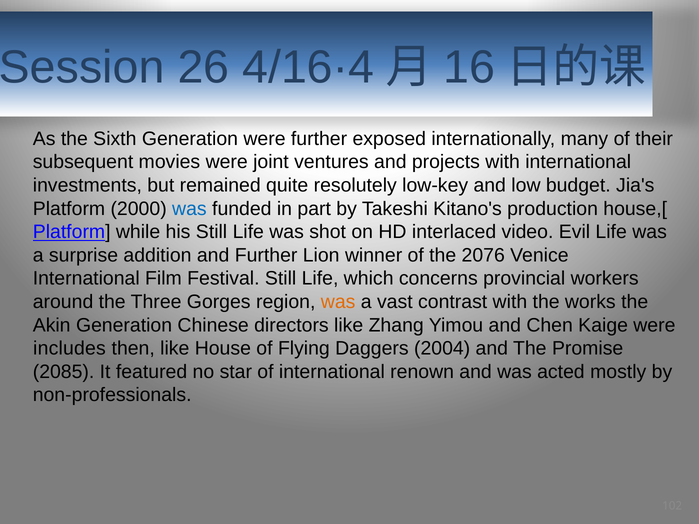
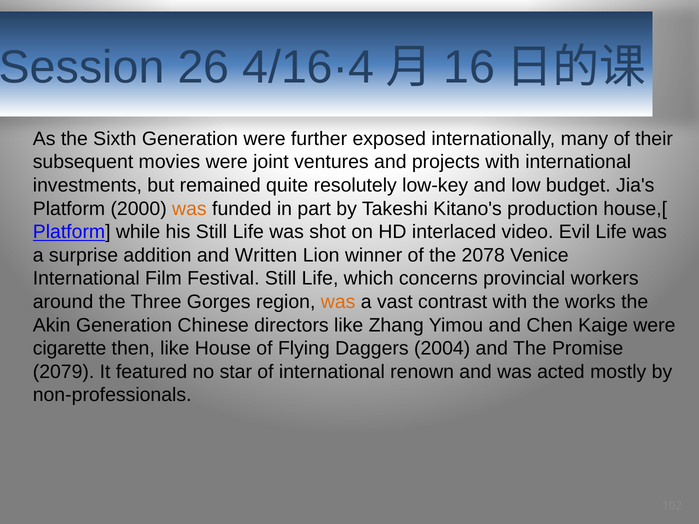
was at (189, 209) colour: blue -> orange
and Further: Further -> Written
2076: 2076 -> 2078
includes: includes -> cigarette
2085: 2085 -> 2079
